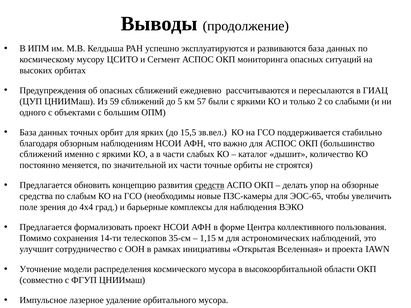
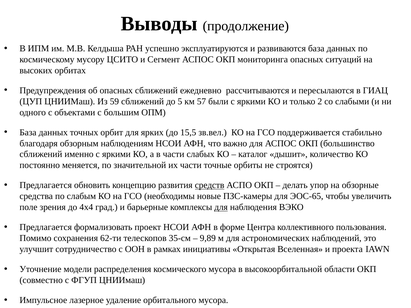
для at (221, 207) underline: none -> present
14-ти: 14-ти -> 62-ти
1,15: 1,15 -> 9,89
